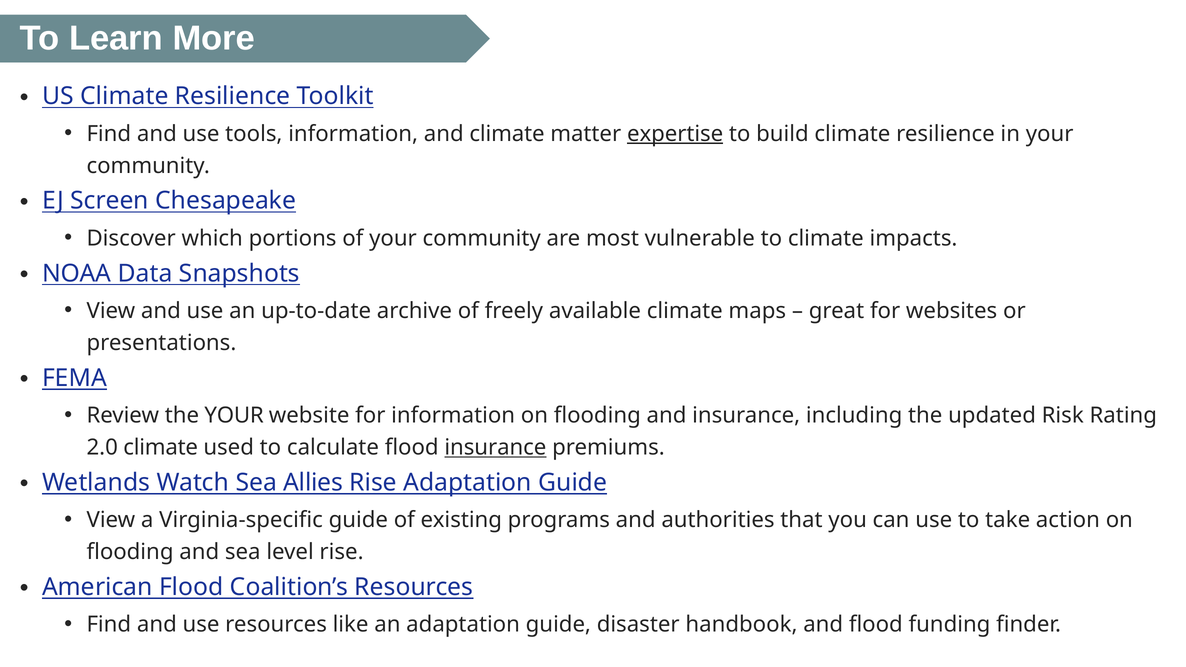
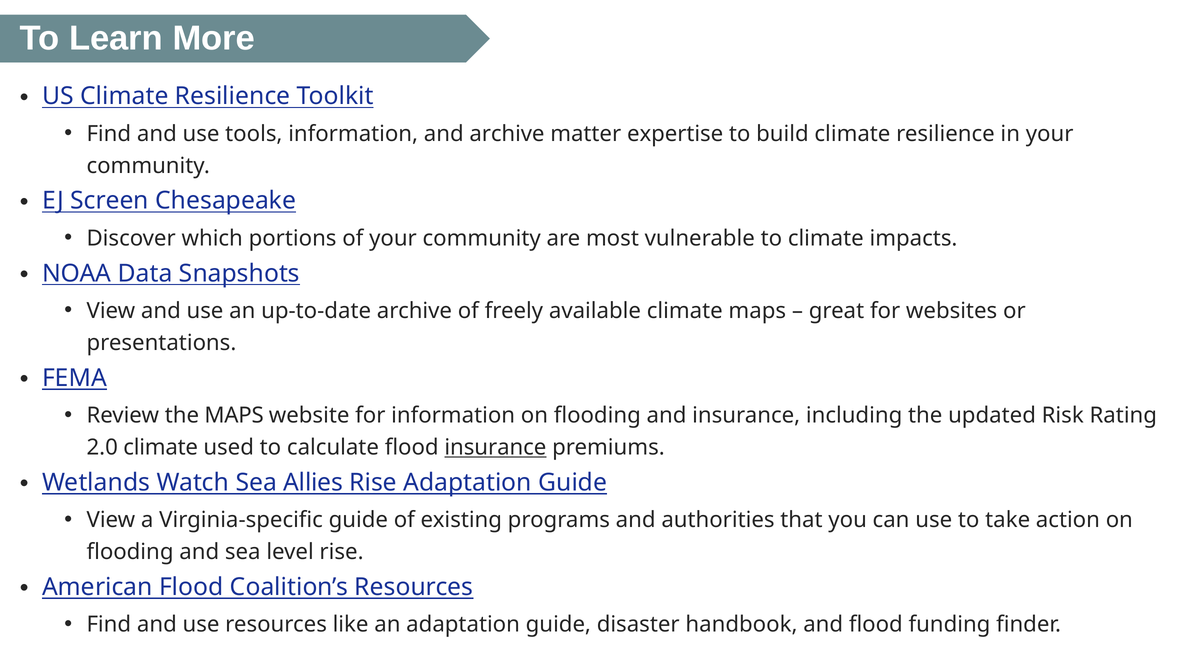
and climate: climate -> archive
expertise underline: present -> none
the YOUR: YOUR -> MAPS
